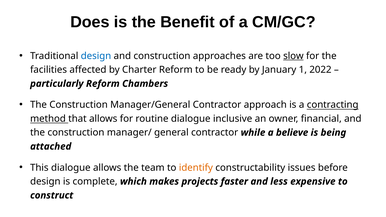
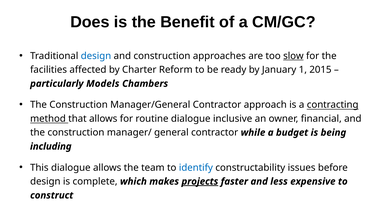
2022: 2022 -> 2015
particularly Reform: Reform -> Models
believe: believe -> budget
attached: attached -> including
identify colour: orange -> blue
projects underline: none -> present
